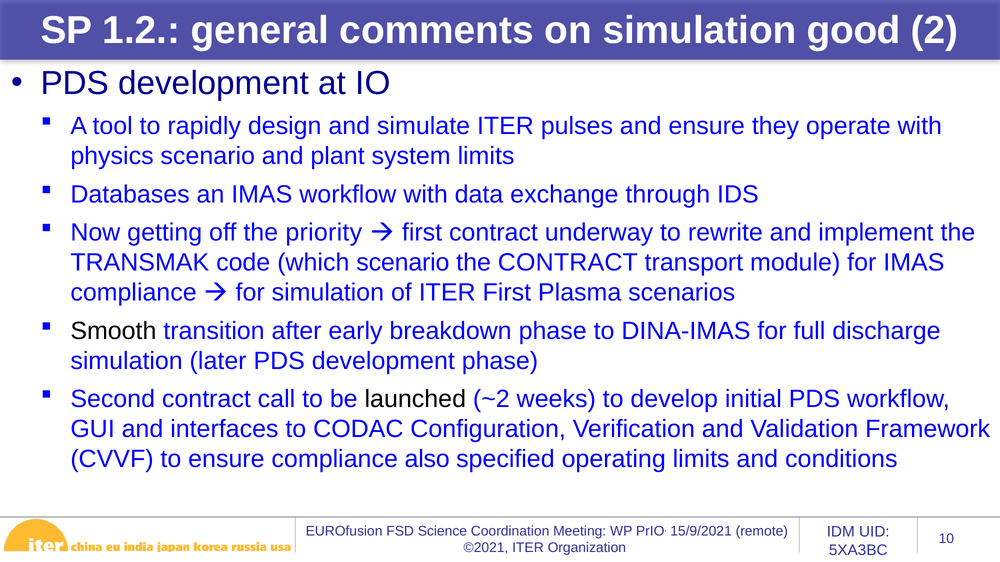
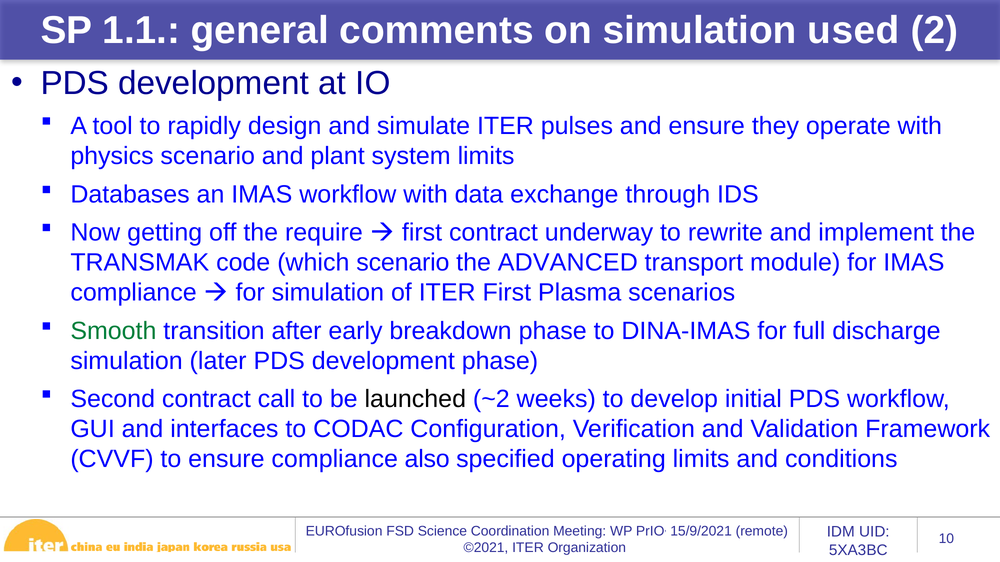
1.2: 1.2 -> 1.1
good: good -> used
priority: priority -> require
the CONTRACT: CONTRACT -> ADVANCED
Smooth colour: black -> green
